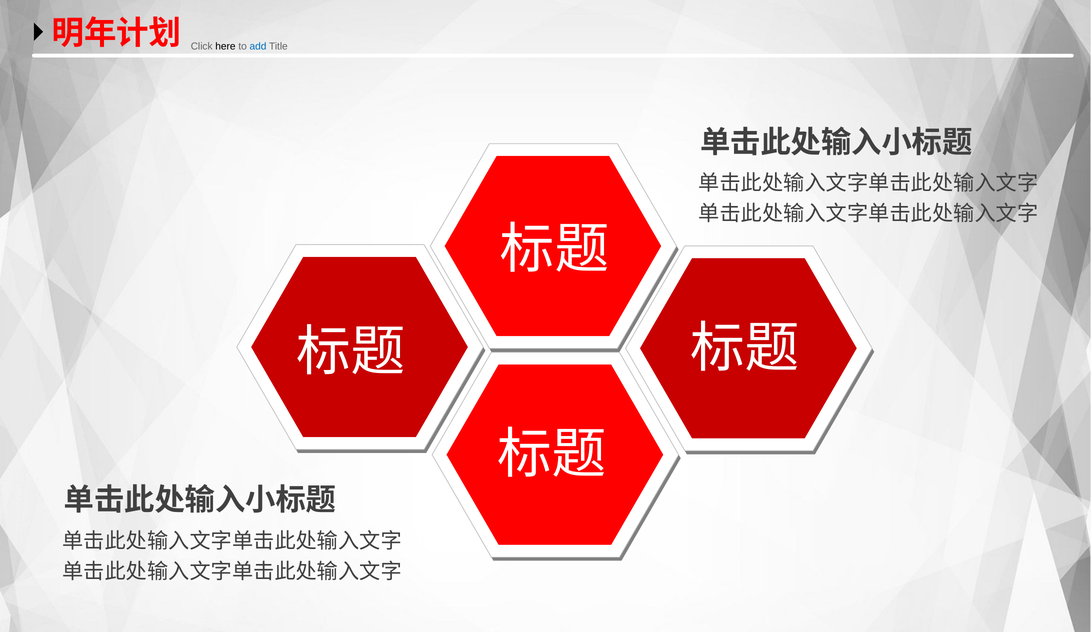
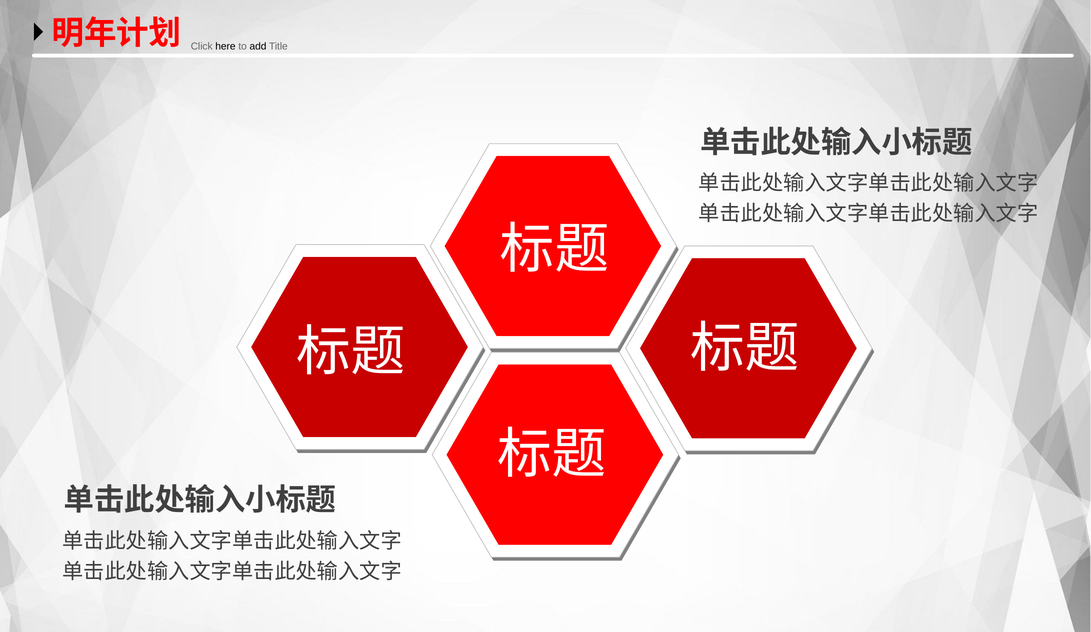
add colour: blue -> black
